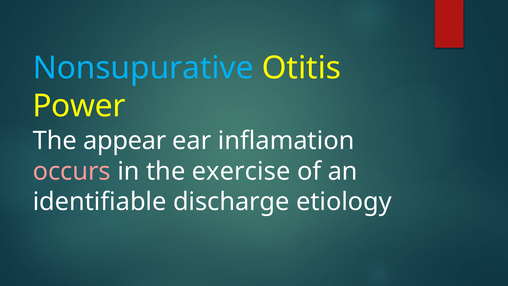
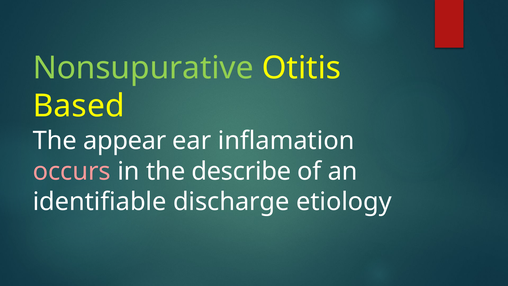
Nonsupurative colour: light blue -> light green
Power: Power -> Based
exercise: exercise -> describe
